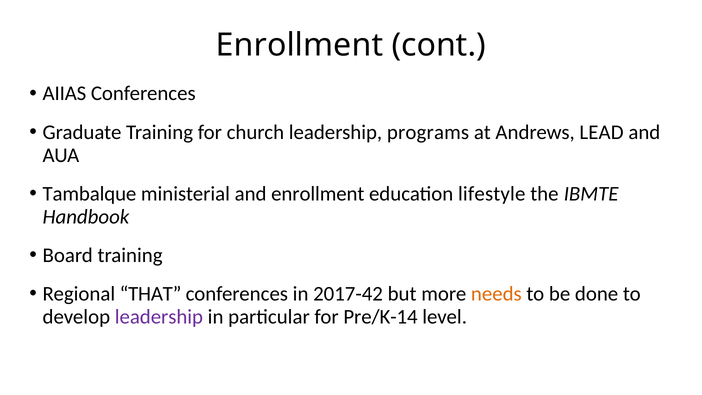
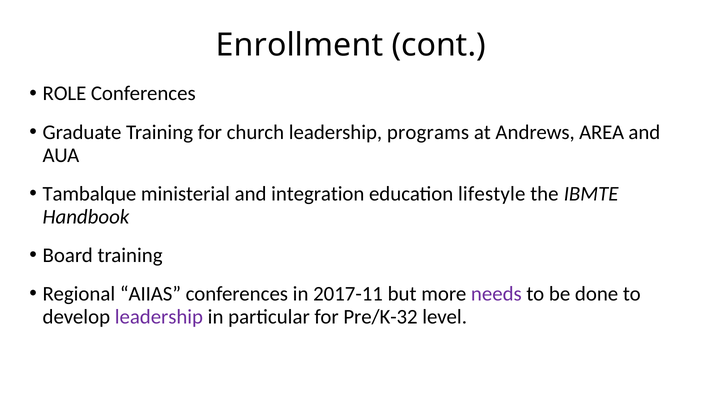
AIIAS: AIIAS -> ROLE
LEAD: LEAD -> AREA
and enrollment: enrollment -> integration
THAT: THAT -> AIIAS
2017-42: 2017-42 -> 2017-11
needs colour: orange -> purple
Pre/K-14: Pre/K-14 -> Pre/K-32
